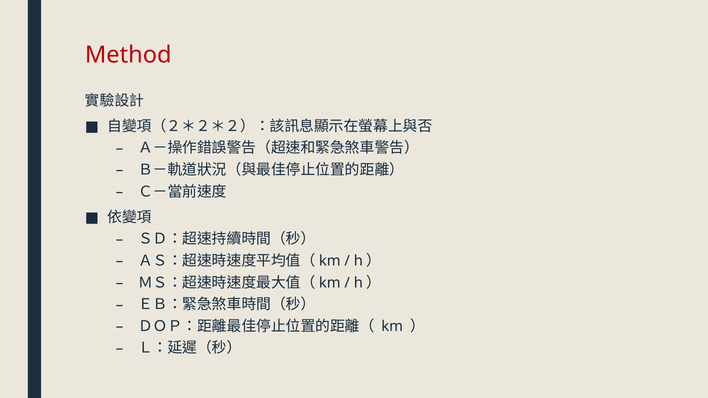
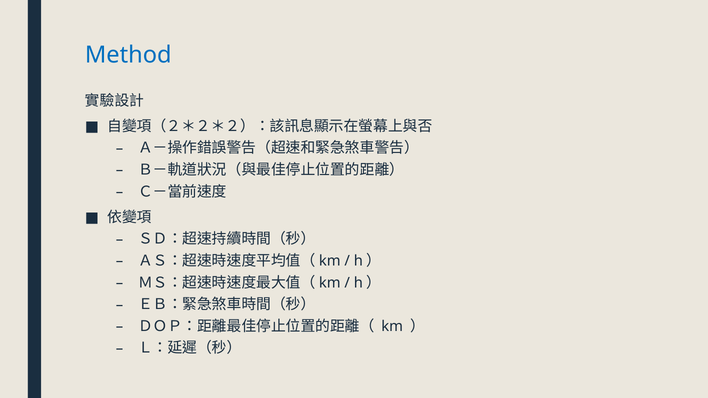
Method colour: red -> blue
